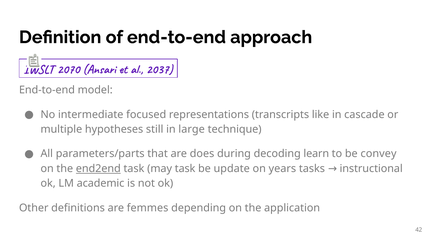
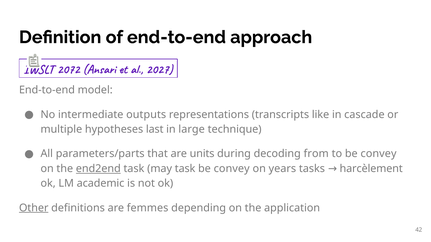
2070: 2070 -> 2072
2037: 2037 -> 2027
focused: focused -> outputs
still: still -> last
does: does -> units
learn: learn -> from
update at (232, 169): update -> convey
instructional: instructional -> harcèlement
Other underline: none -> present
